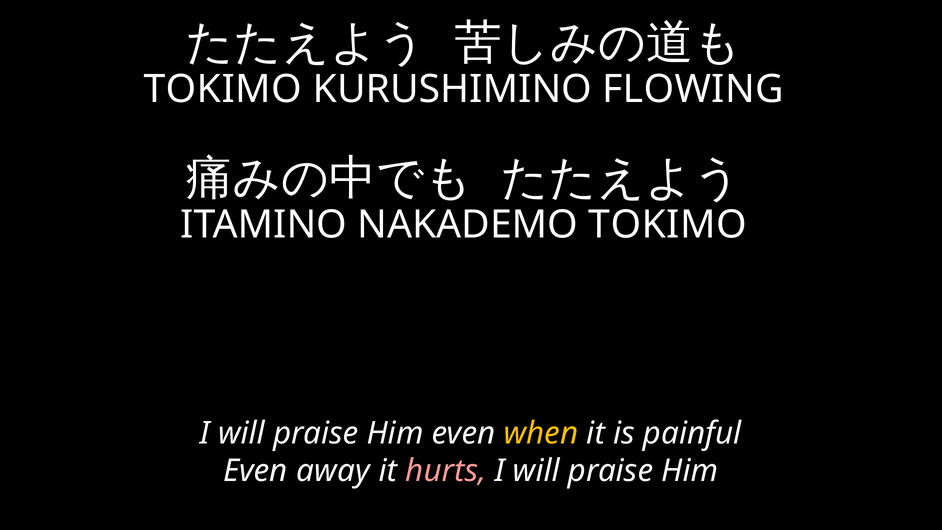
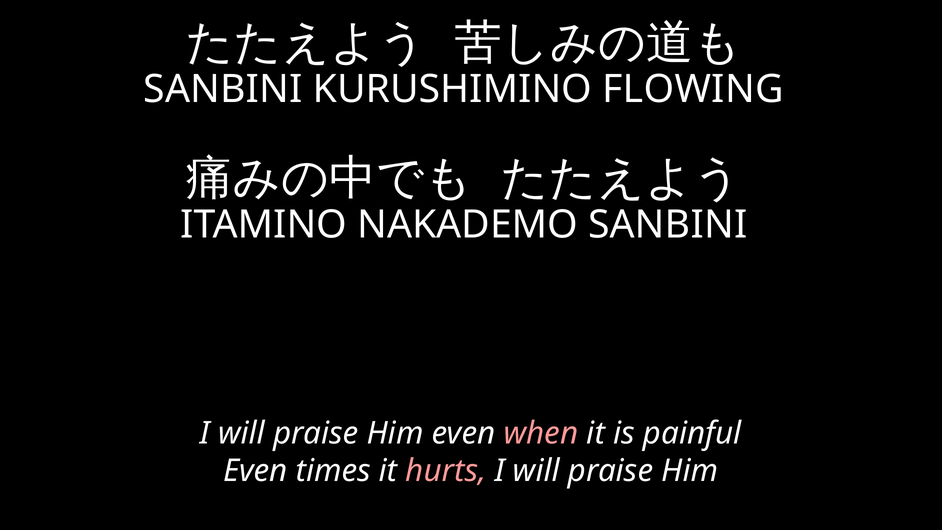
TOKIMO at (223, 89): TOKIMO -> SANBINI
NAKADEMO TOKIMO: TOKIMO -> SANBINI
when colour: yellow -> pink
away: away -> times
